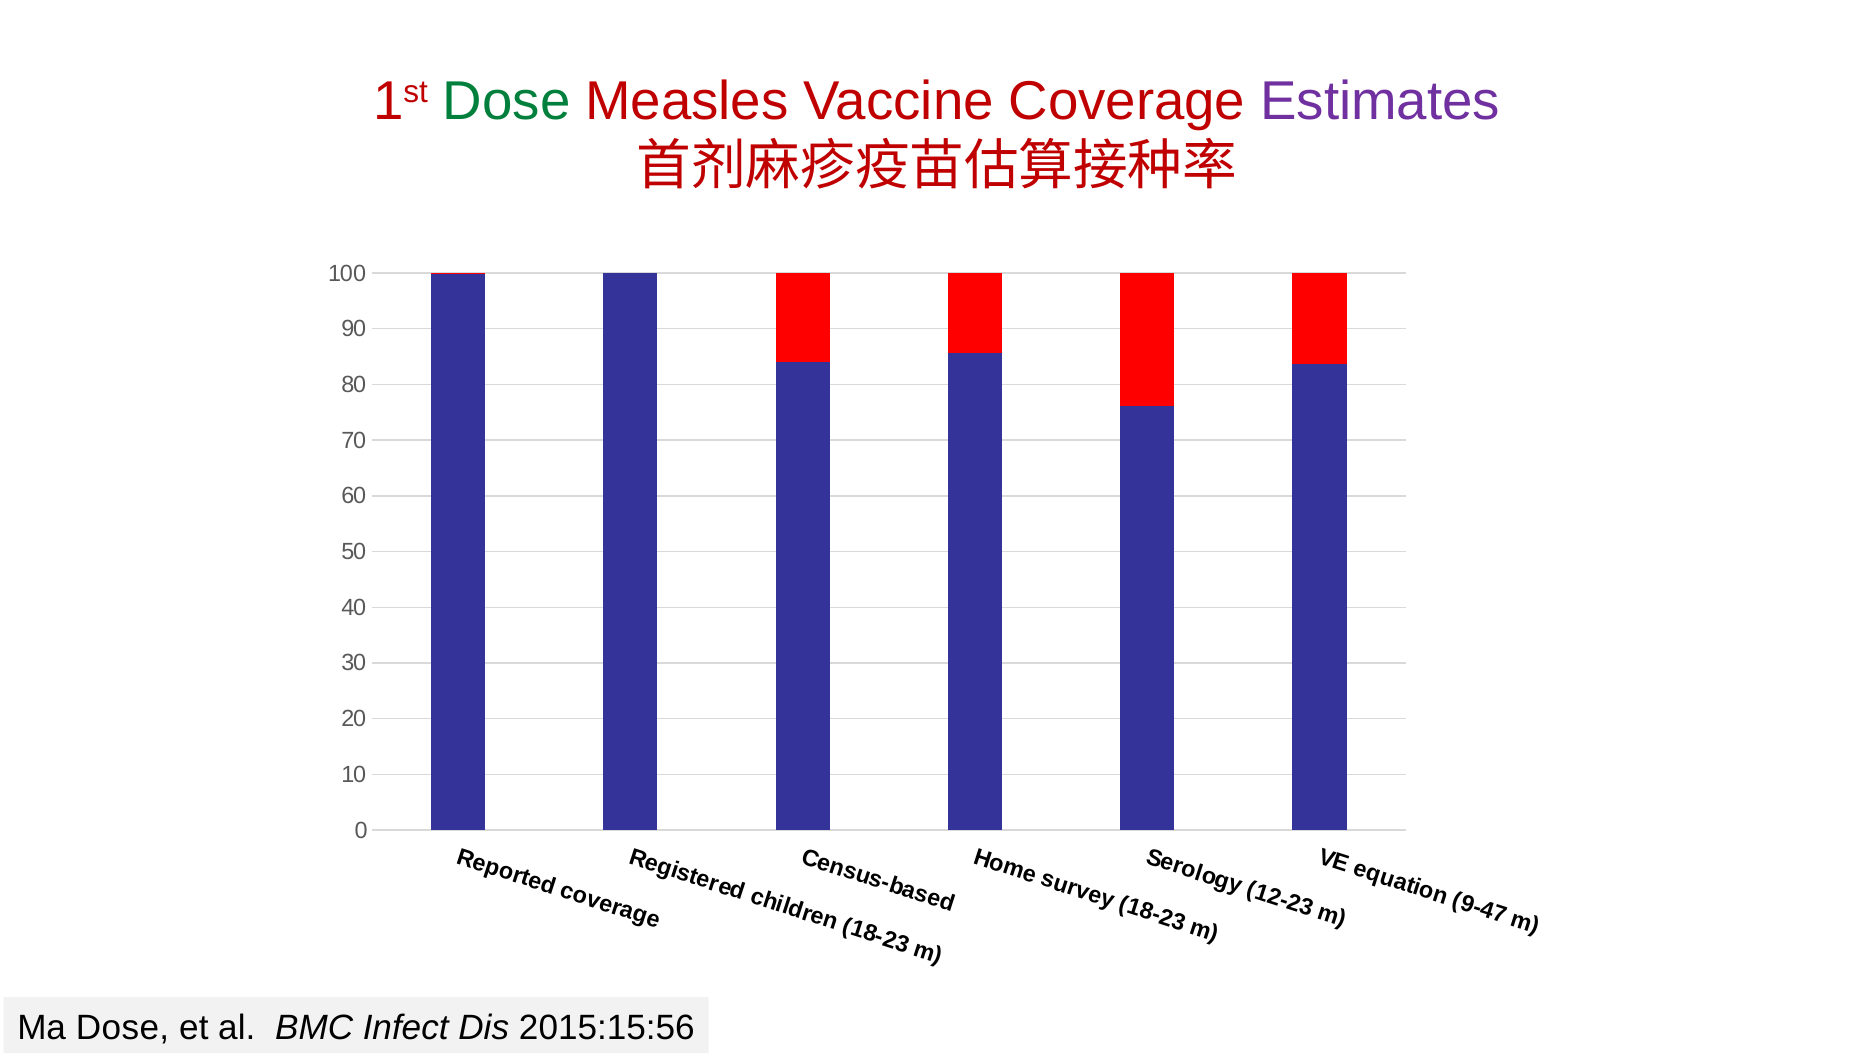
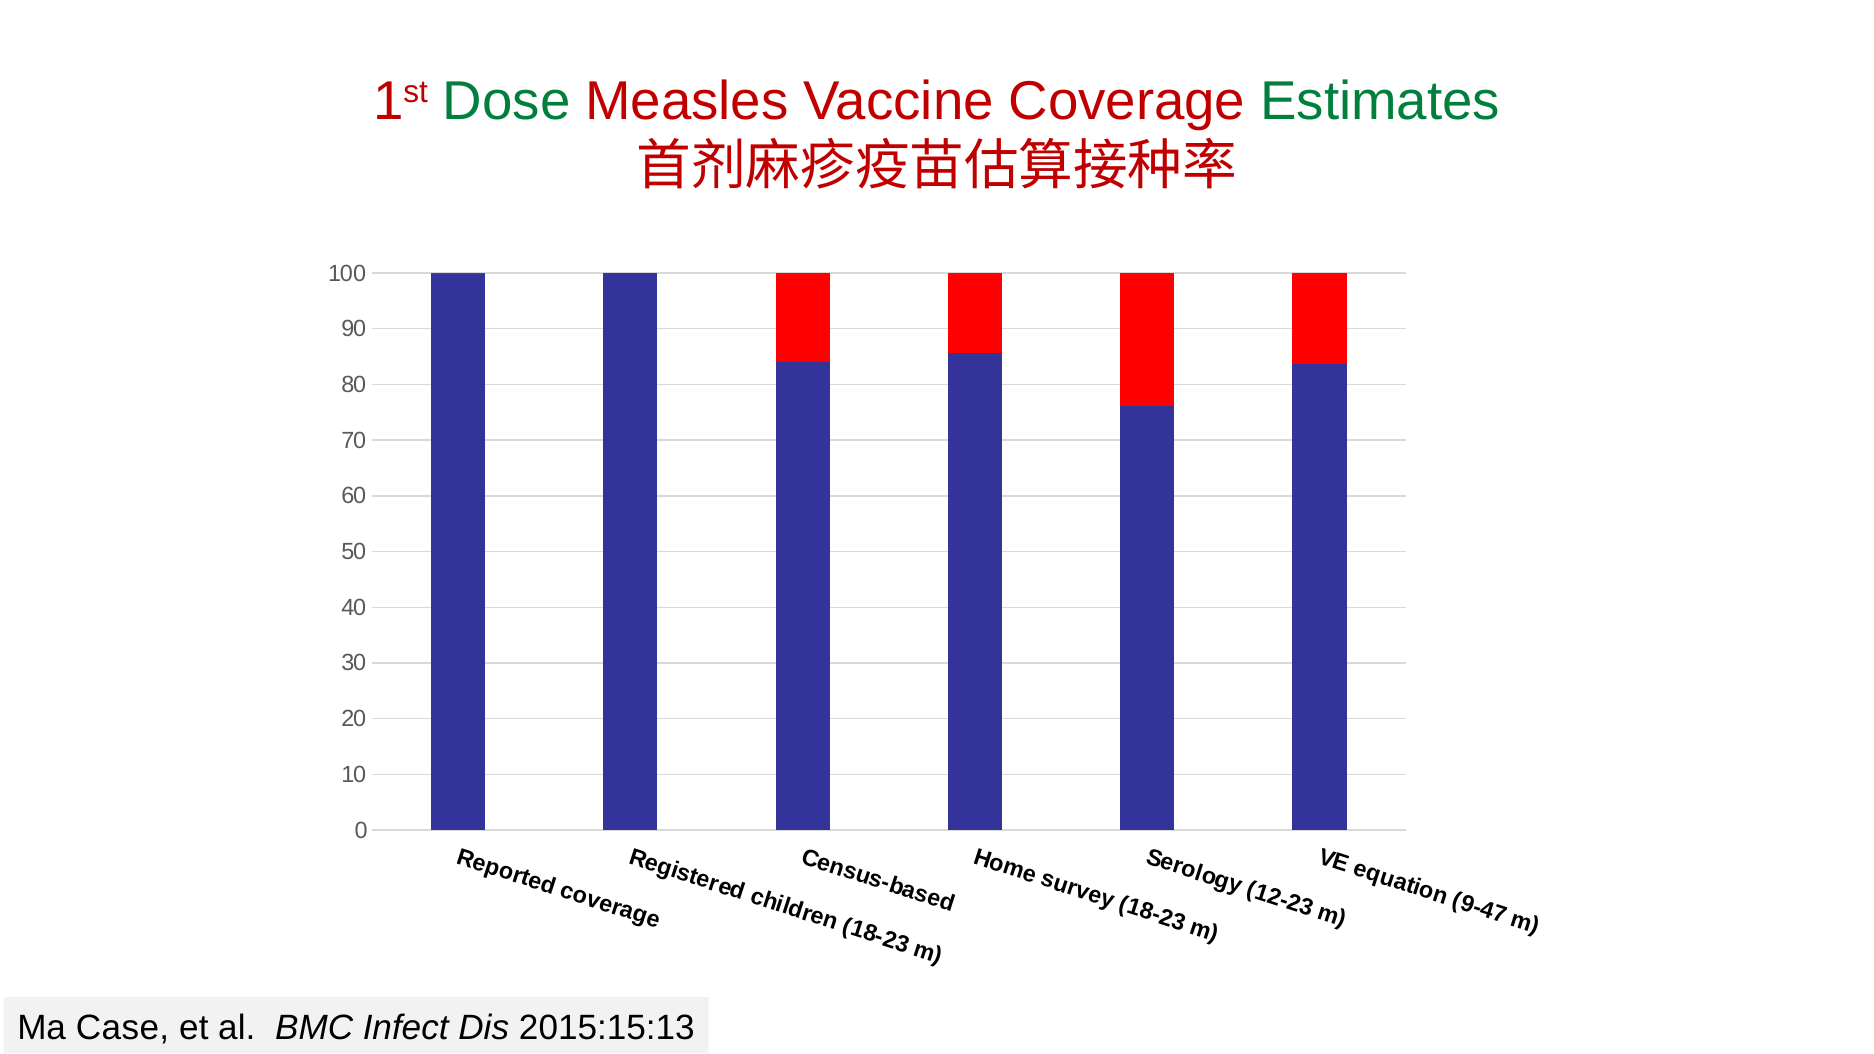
Estimates colour: purple -> green
Ma Dose: Dose -> Case
2015:15:56: 2015:15:56 -> 2015:15:13
